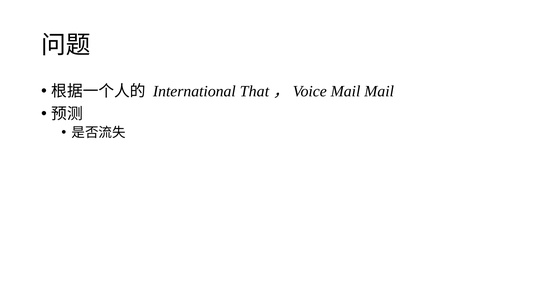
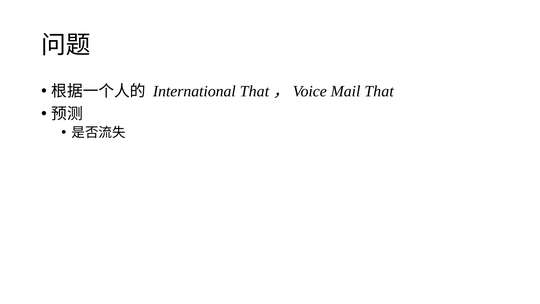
Mail Mail: Mail -> That
